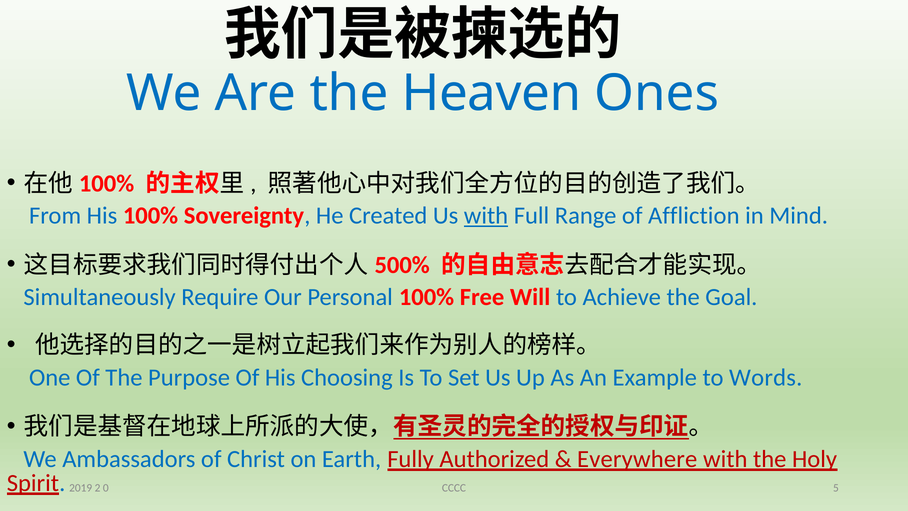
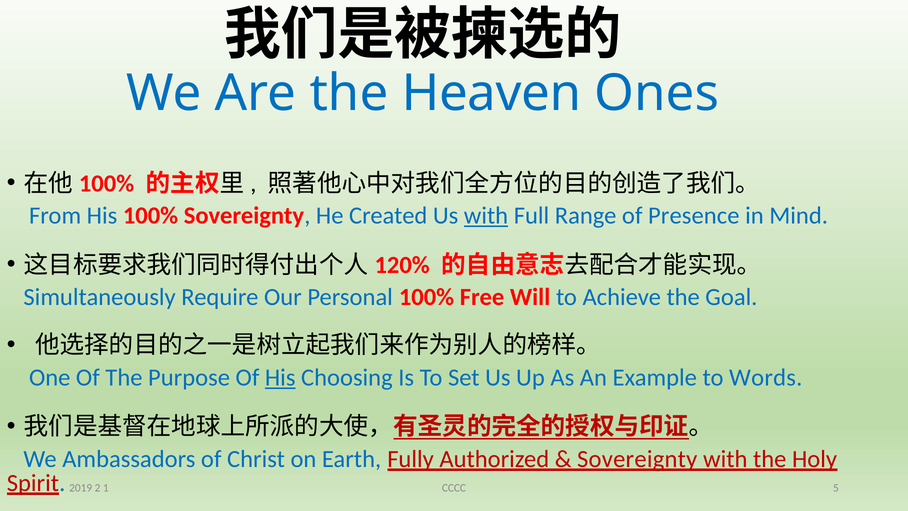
Affliction: Affliction -> Presence
500%: 500% -> 120%
His at (280, 378) underline: none -> present
Everywhere at (637, 459): Everywhere -> Sovereignty
0: 0 -> 1
